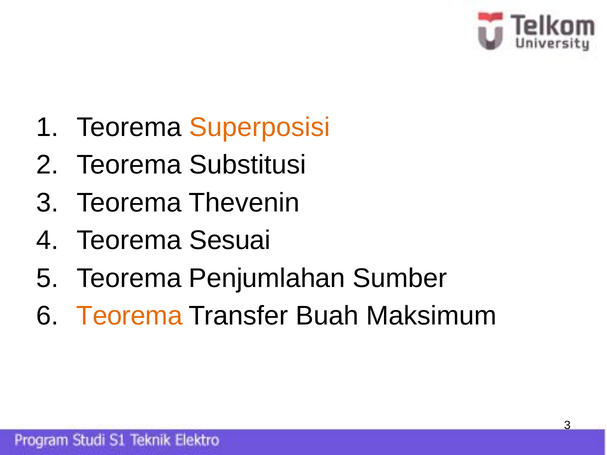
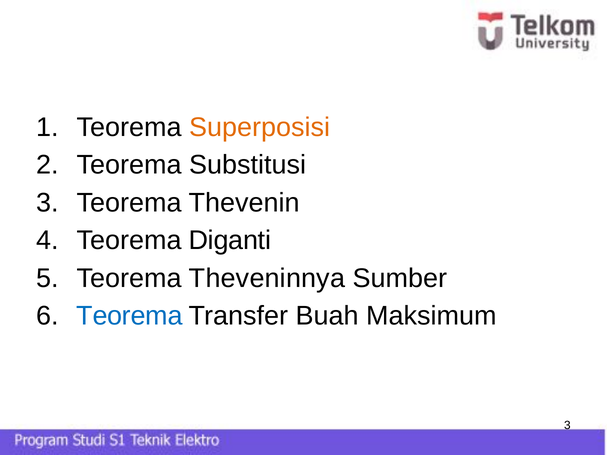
Sesuai: Sesuai -> Diganti
Penjumlahan: Penjumlahan -> Theveninnya
Teorema at (129, 316) colour: orange -> blue
